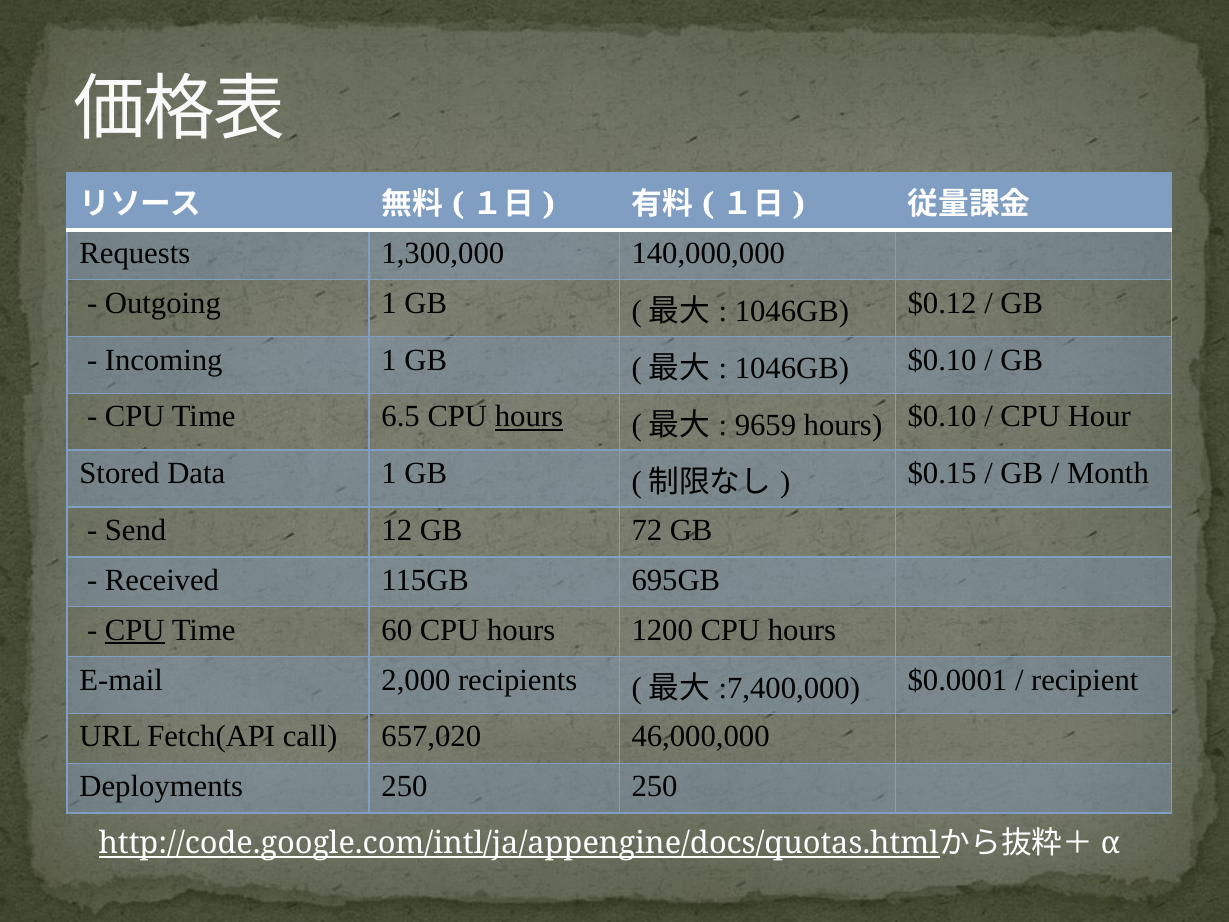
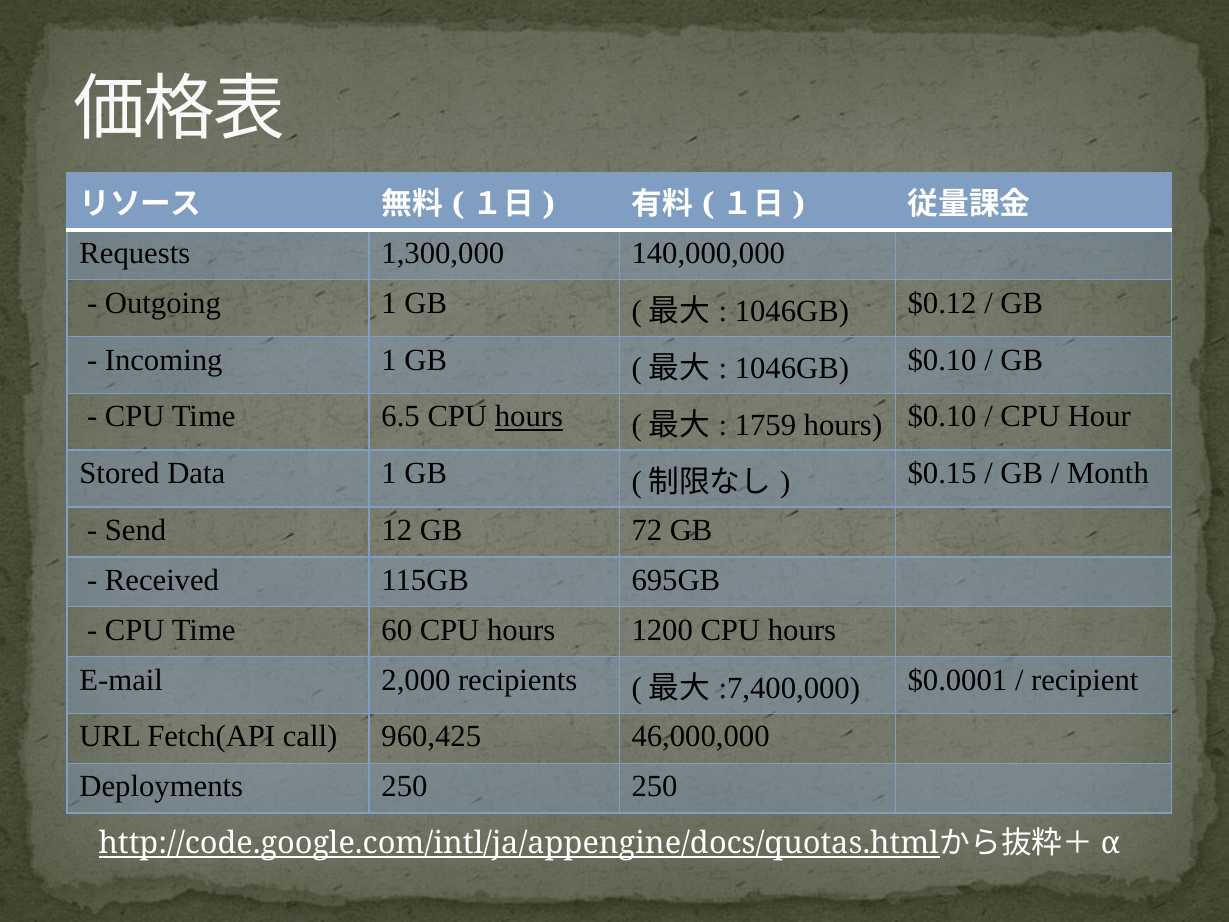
9659: 9659 -> 1759
CPU at (135, 630) underline: present -> none
657,020: 657,020 -> 960,425
